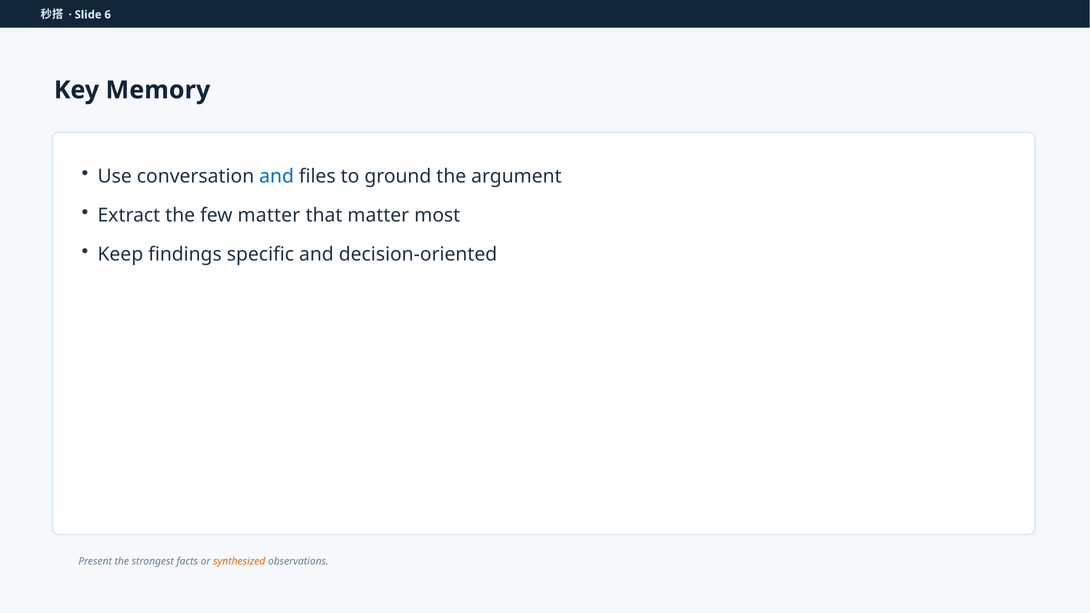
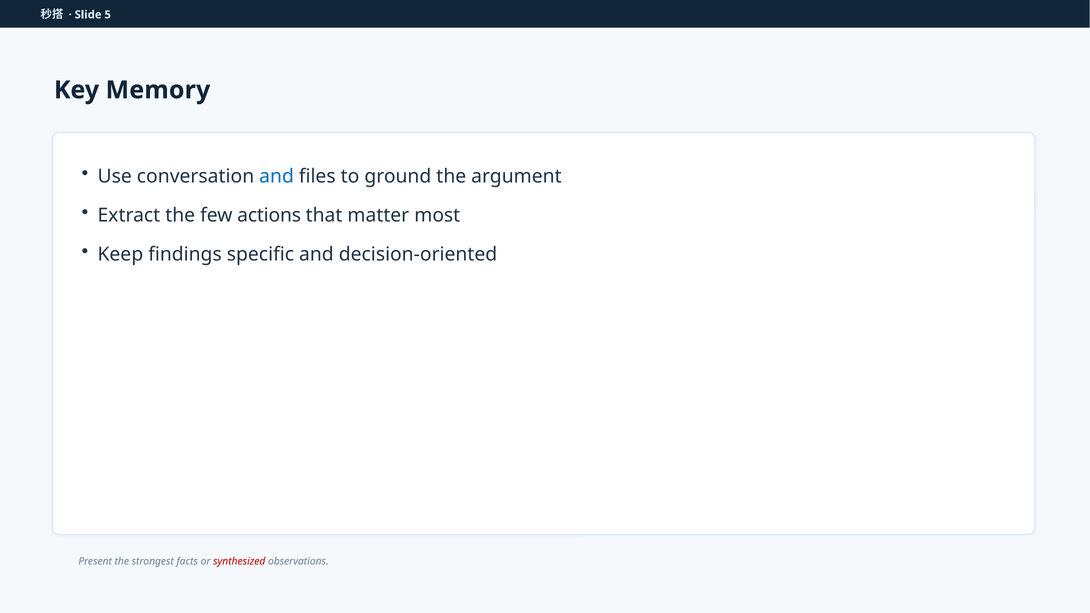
6: 6 -> 5
few matter: matter -> actions
synthesized colour: orange -> red
